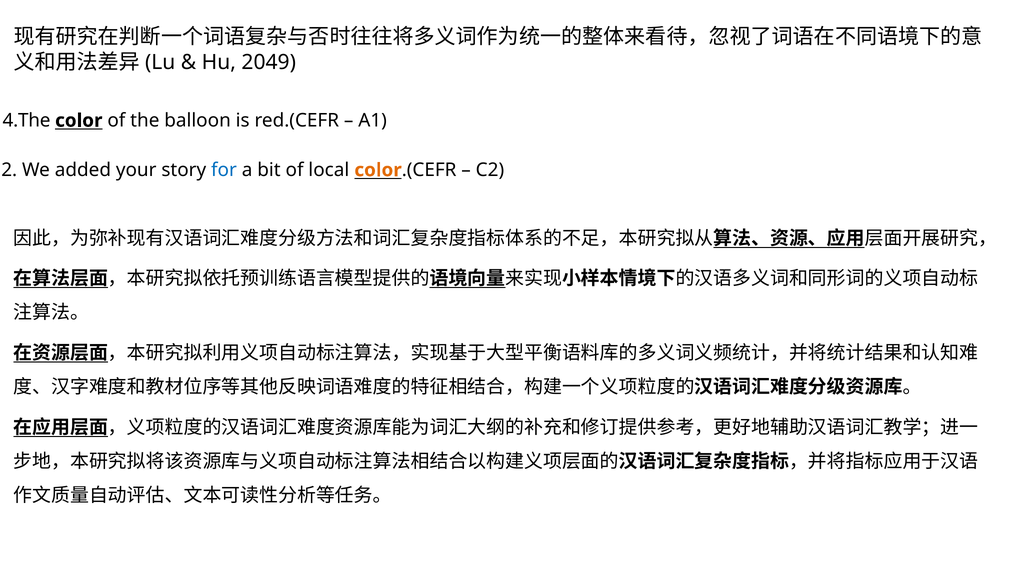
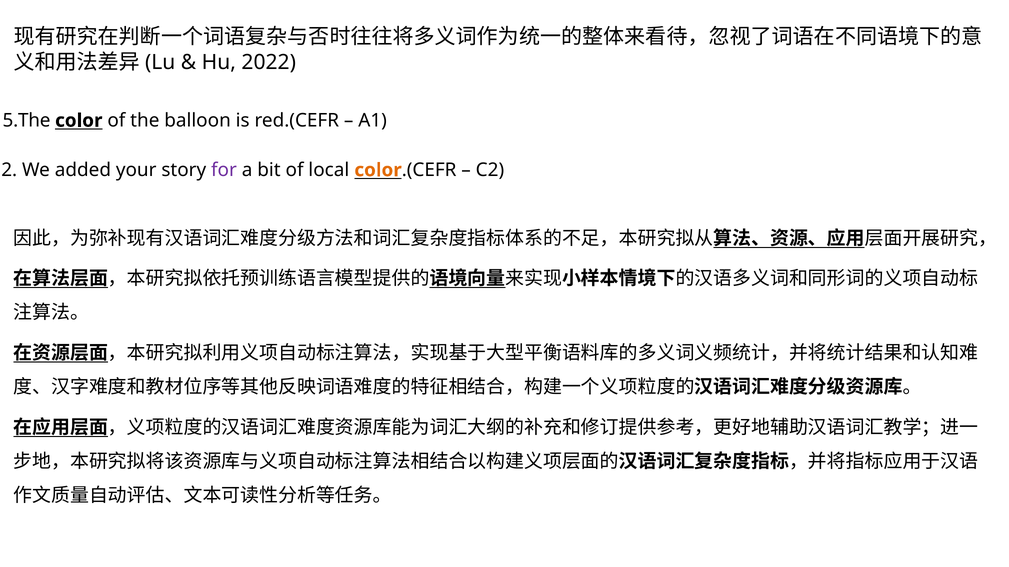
2049: 2049 -> 2022
4.The: 4.The -> 5.The
for colour: blue -> purple
